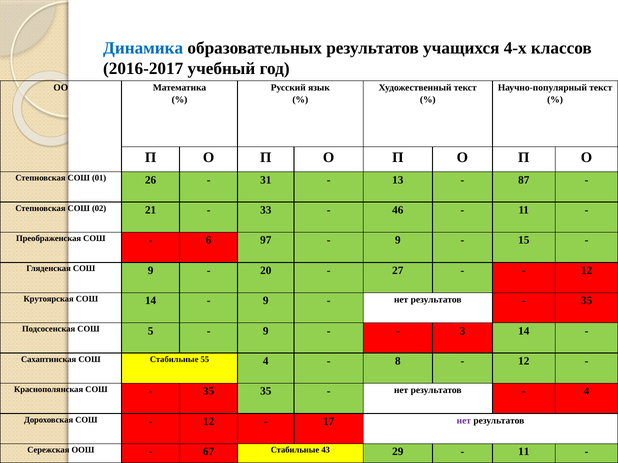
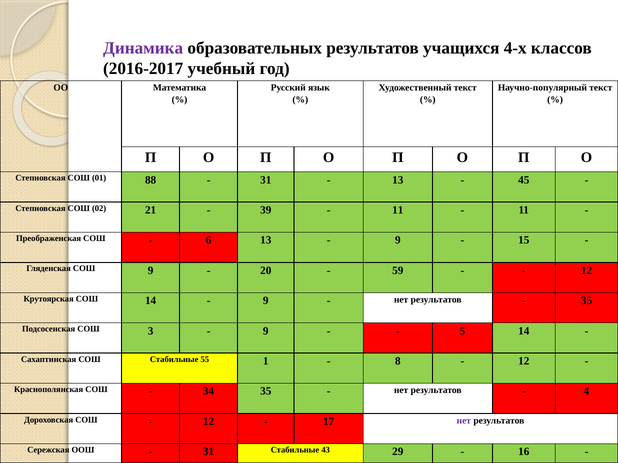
Динамика colour: blue -> purple
26: 26 -> 88
87: 87 -> 45
33: 33 -> 39
46 at (398, 210): 46 -> 11
6 97: 97 -> 13
27: 27 -> 59
5: 5 -> 3
3: 3 -> 5
55 4: 4 -> 1
35 at (209, 392): 35 -> 34
67 at (209, 452): 67 -> 31
11 at (524, 452): 11 -> 16
